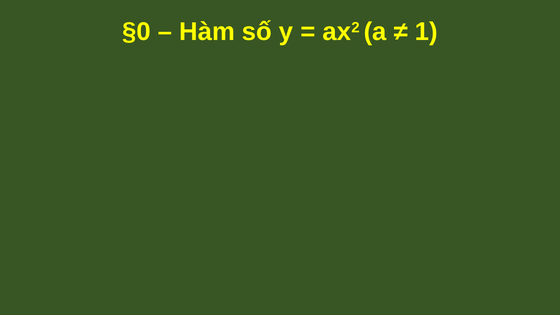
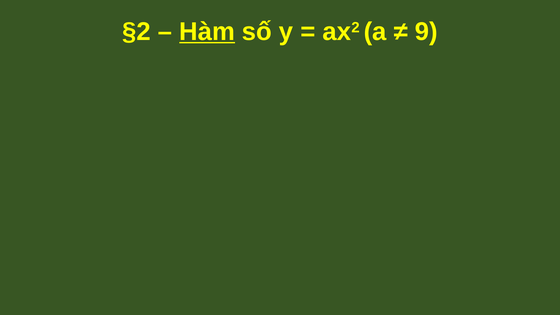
§0: §0 -> §2
Hàm underline: none -> present
1: 1 -> 9
